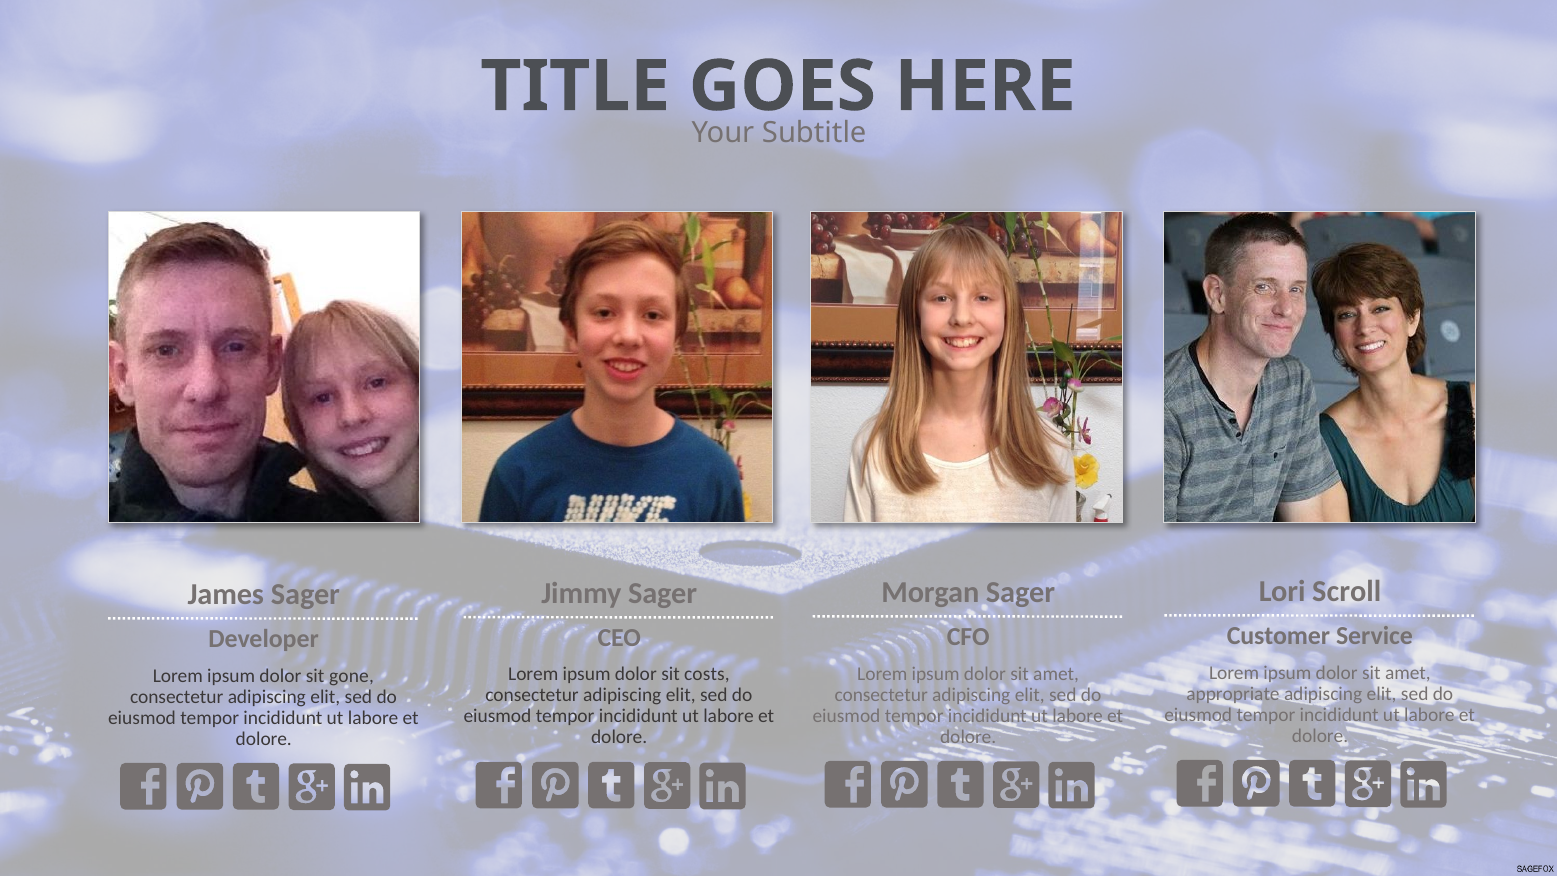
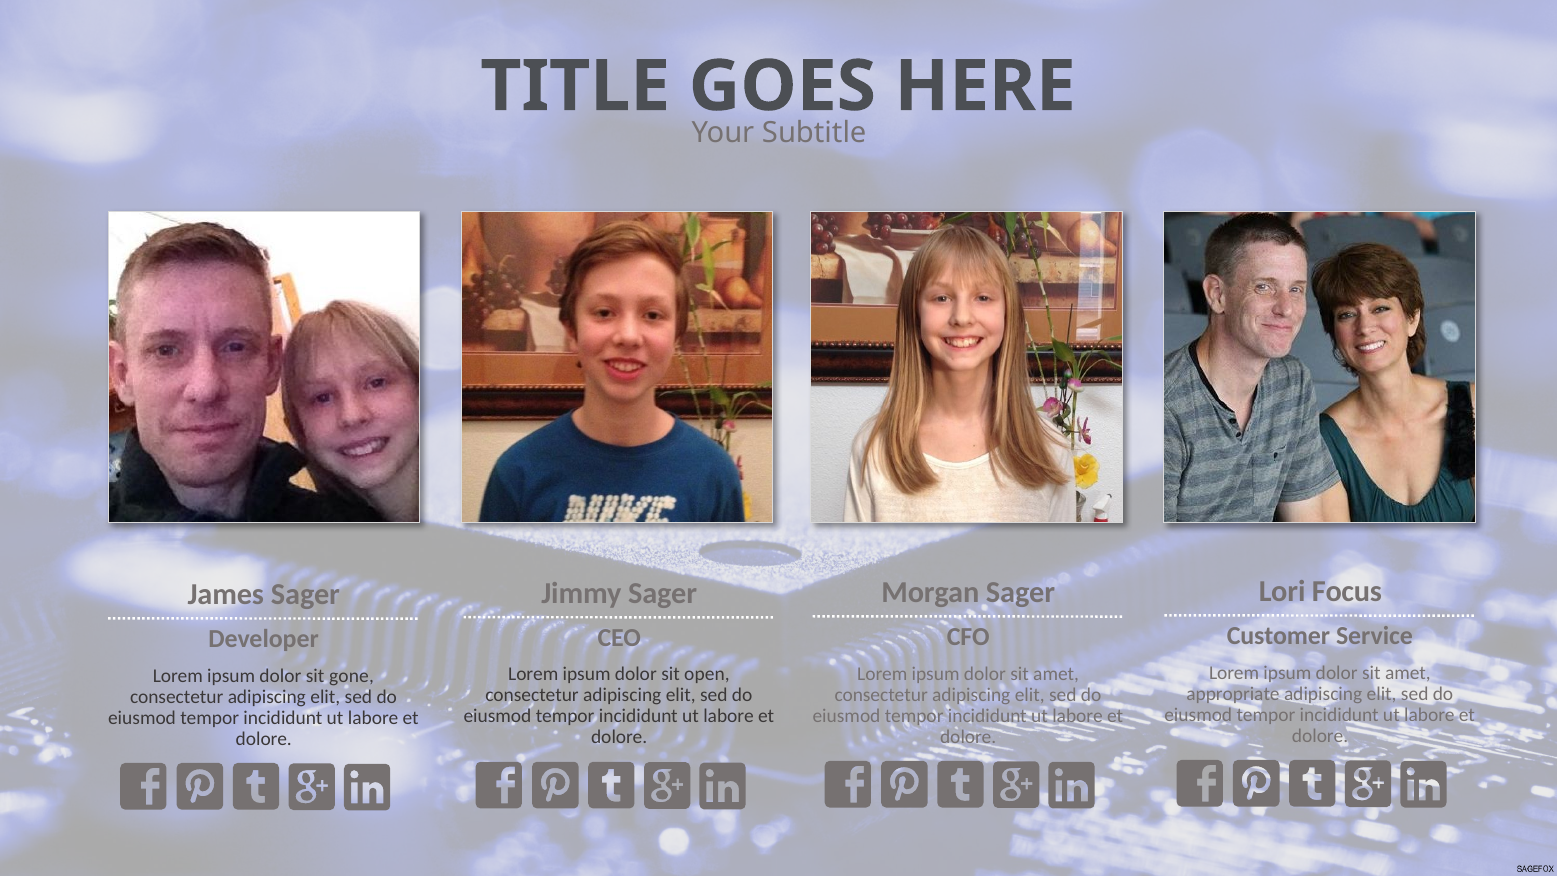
Scroll: Scroll -> Focus
costs: costs -> open
